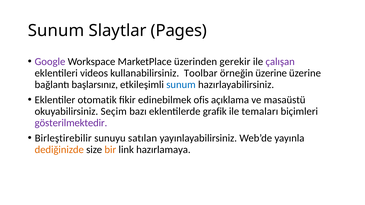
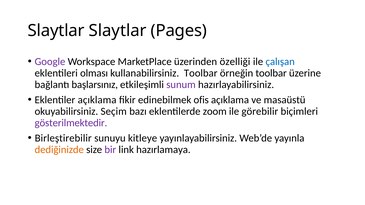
Sunum at (56, 31): Sunum -> Slaytlar
gerekir: gerekir -> özelliği
çalışan colour: purple -> blue
videos: videos -> olması
örneğin üzerine: üzerine -> toolbar
sunum at (181, 85) colour: blue -> purple
Eklentiler otomatik: otomatik -> açıklama
grafik: grafik -> zoom
temaları: temaları -> görebilir
satılan: satılan -> kitleye
bir colour: orange -> purple
